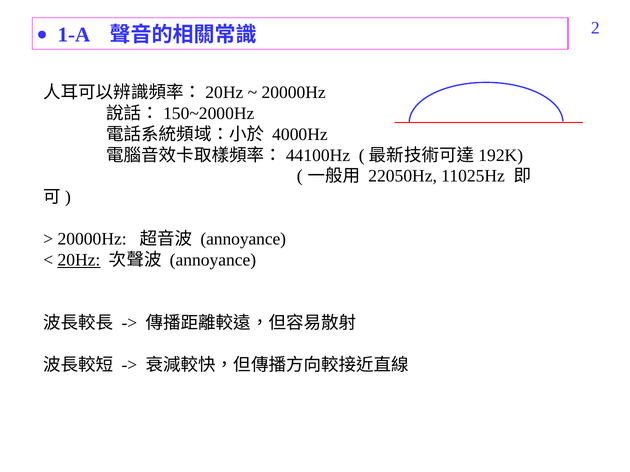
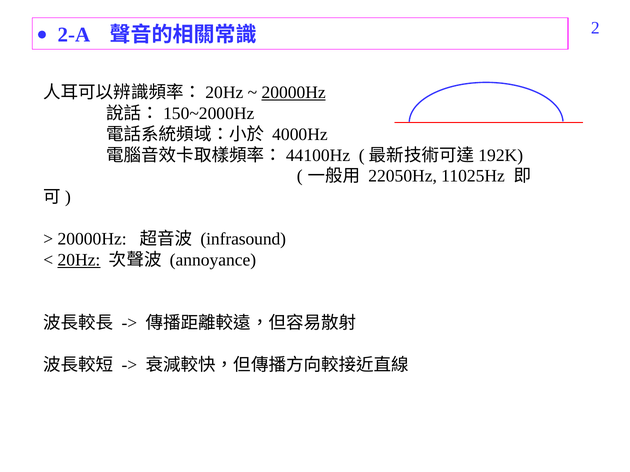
1-A: 1-A -> 2-A
20000Hz at (294, 92) underline: none -> present
annoyance at (243, 239): annoyance -> infrasound
